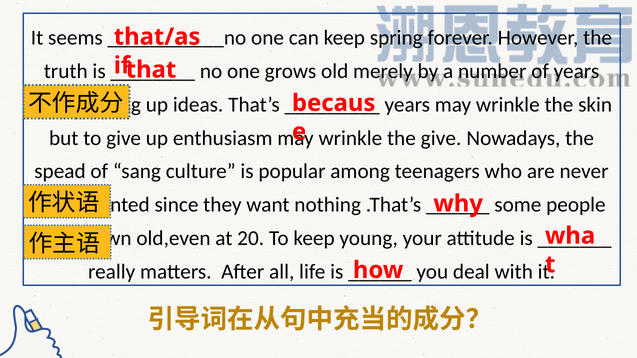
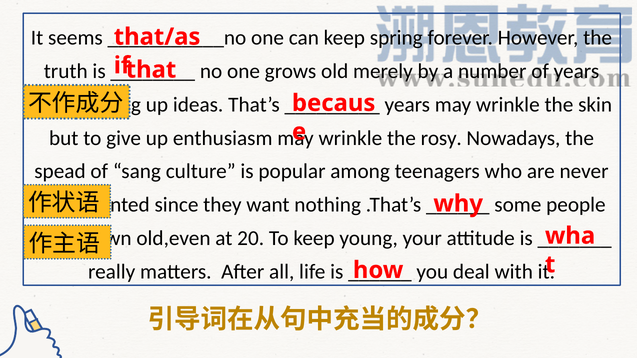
the give: give -> rosy
